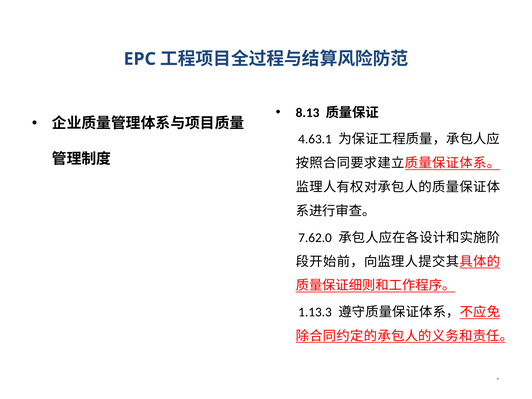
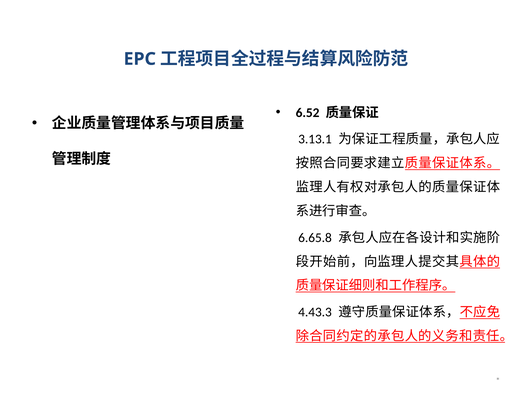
8.13: 8.13 -> 6.52
4.63.1: 4.63.1 -> 3.13.1
7.62.0: 7.62.0 -> 6.65.8
1.13.3: 1.13.3 -> 4.43.3
